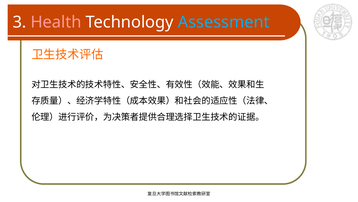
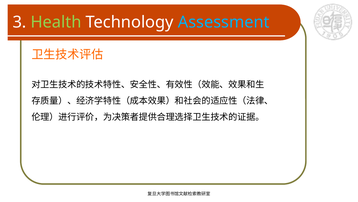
Health colour: pink -> light green
